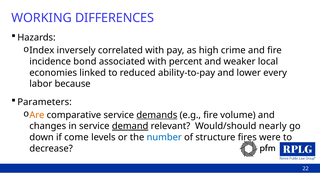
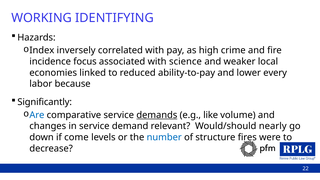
DIFFERENCES: DIFFERENCES -> IDENTIFYING
bond: bond -> focus
percent: percent -> science
Parameters: Parameters -> Significantly
Are colour: orange -> blue
e.g fire: fire -> like
demand underline: present -> none
